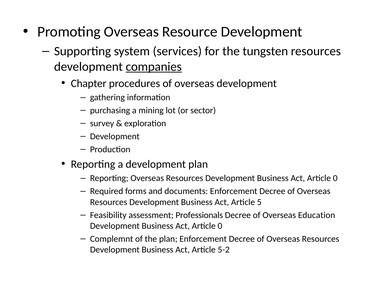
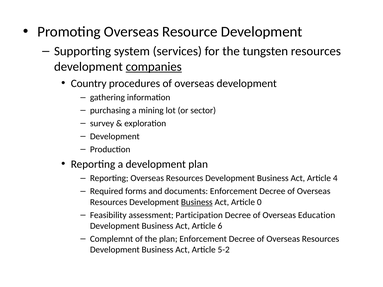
Chapter: Chapter -> Country
0 at (335, 178): 0 -> 4
Business at (197, 202) underline: none -> present
5: 5 -> 0
Professionals: Professionals -> Participation
0 at (220, 226): 0 -> 6
